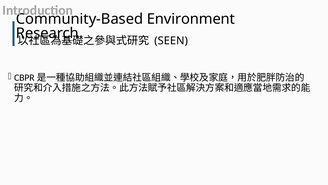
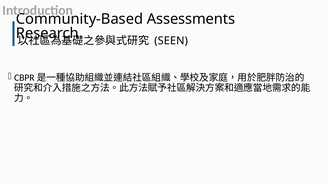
Environment: Environment -> Assessments
